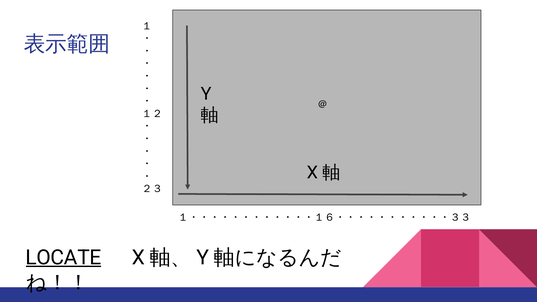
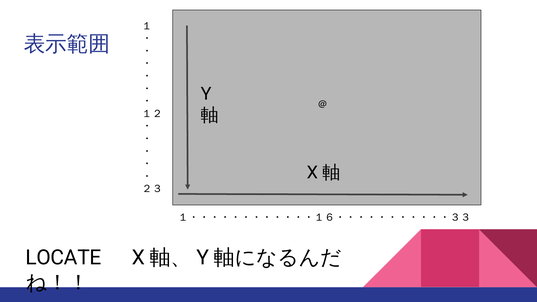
LOCATE underline: present -> none
